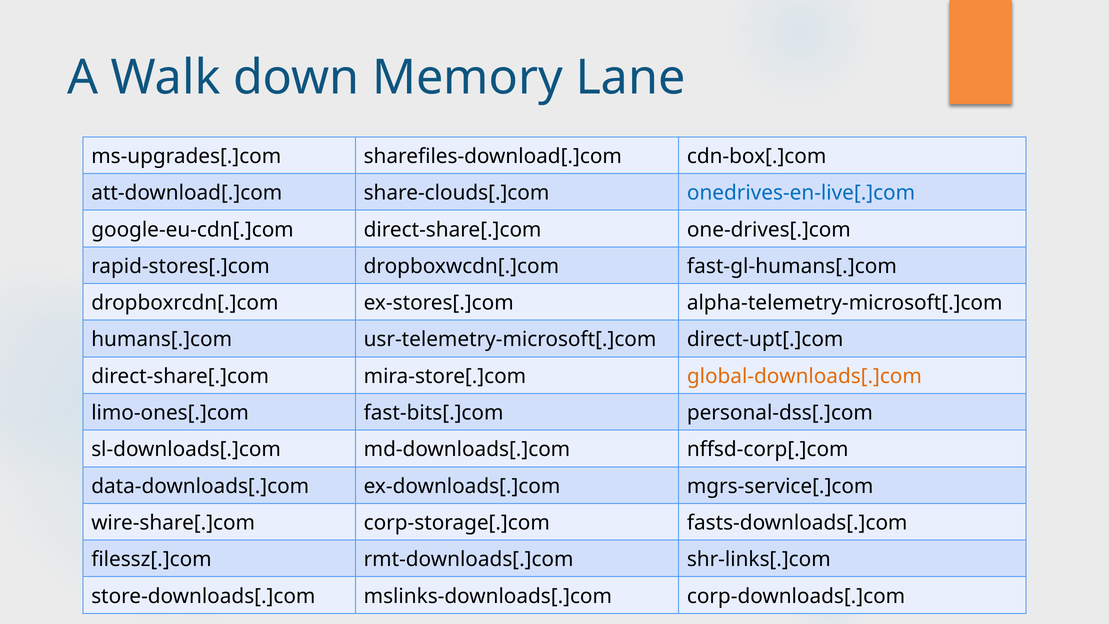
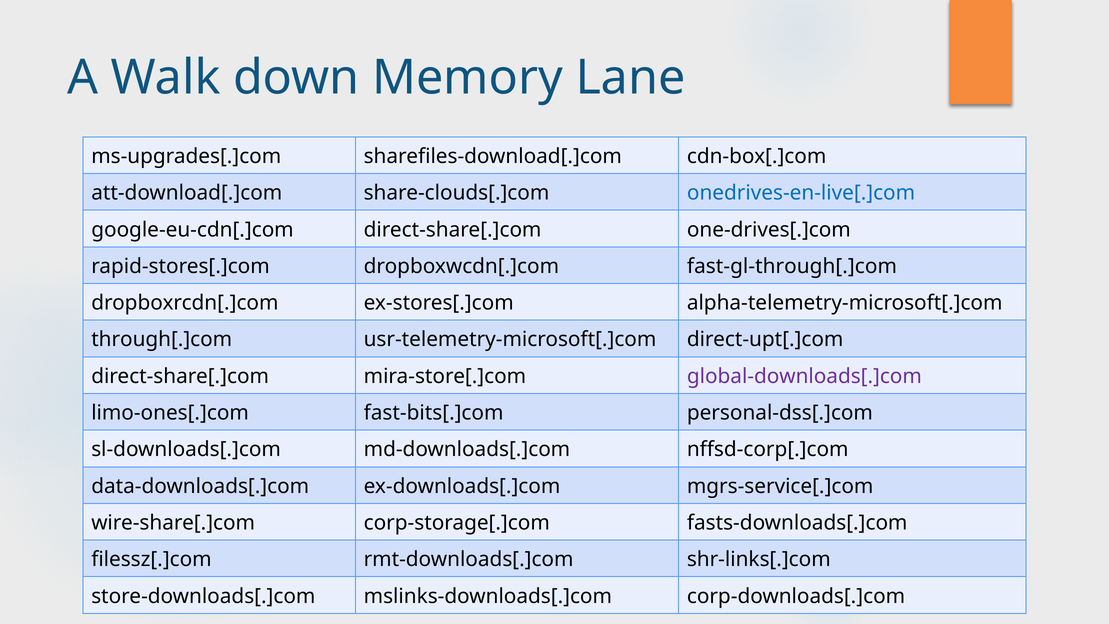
fast-gl-humans[.]com: fast-gl-humans[.]com -> fast-gl-through[.]com
humans[.]com: humans[.]com -> through[.]com
global-downloads[.]com colour: orange -> purple
